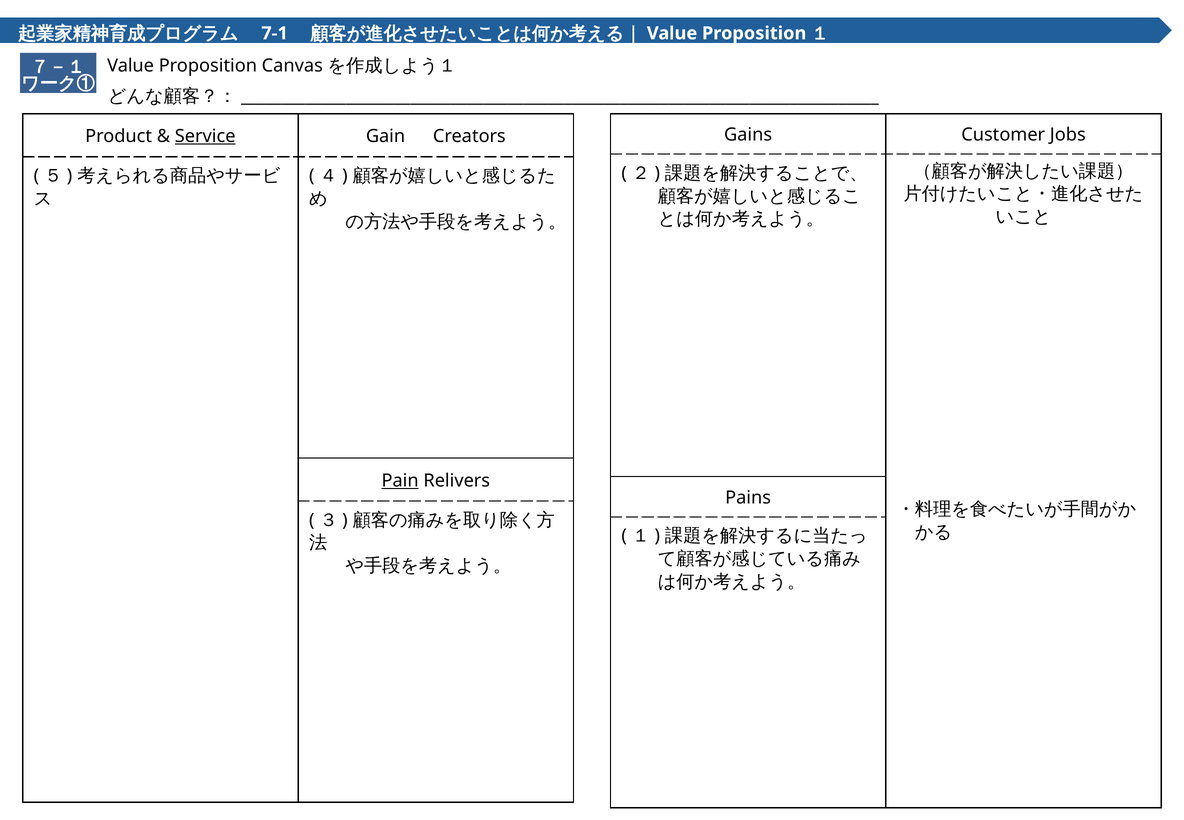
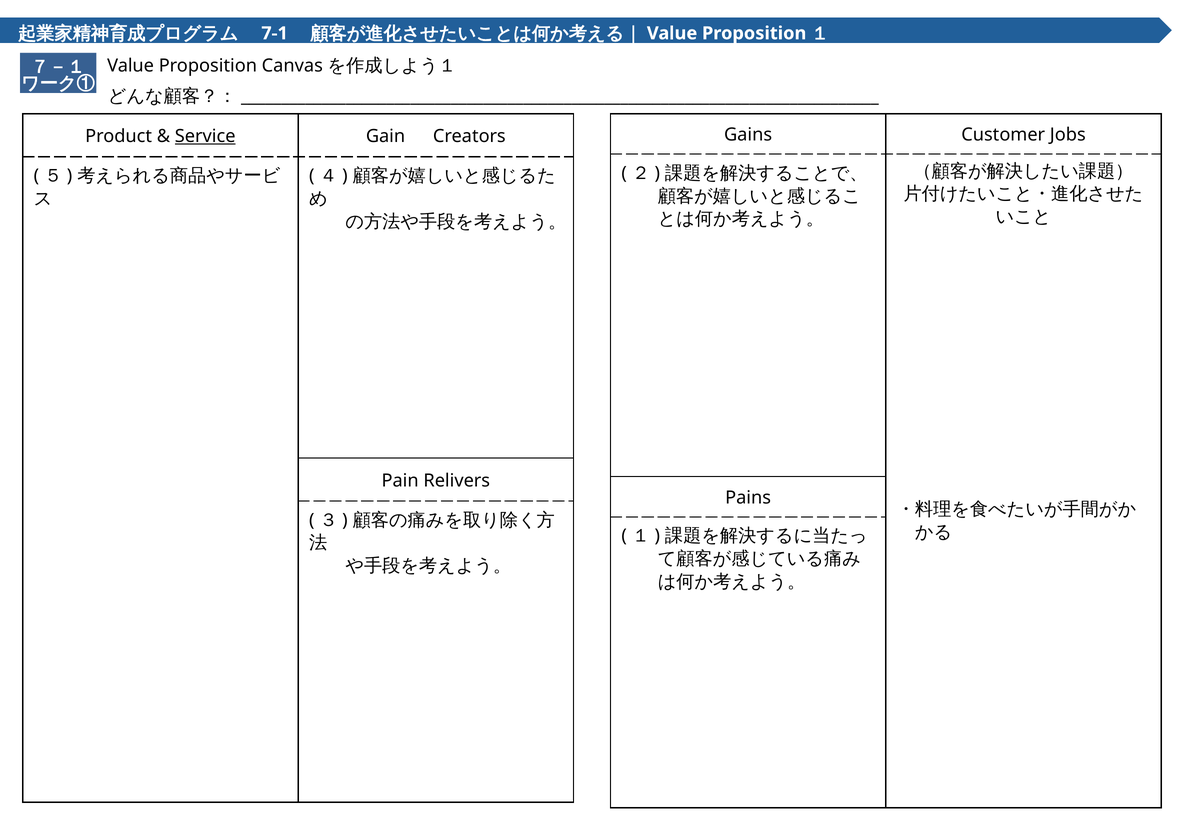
Pain underline: present -> none
